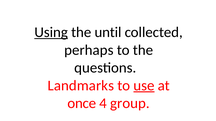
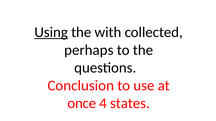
until: until -> with
Landmarks: Landmarks -> Conclusion
use underline: present -> none
group: group -> states
